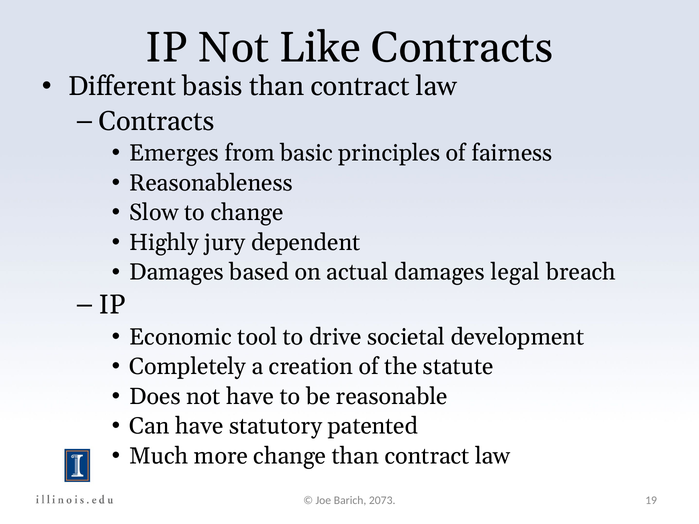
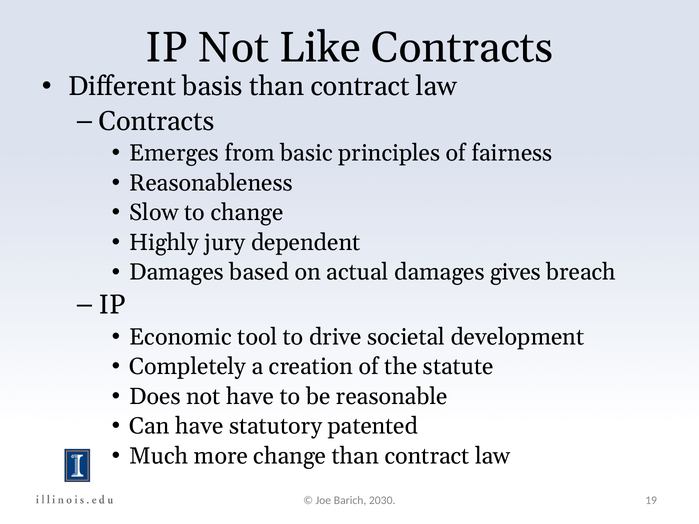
legal: legal -> gives
2073: 2073 -> 2030
